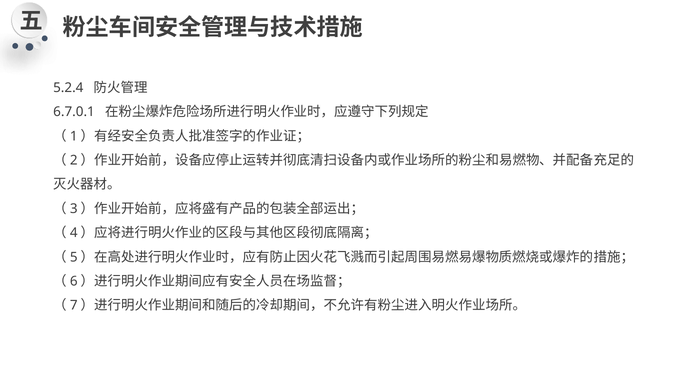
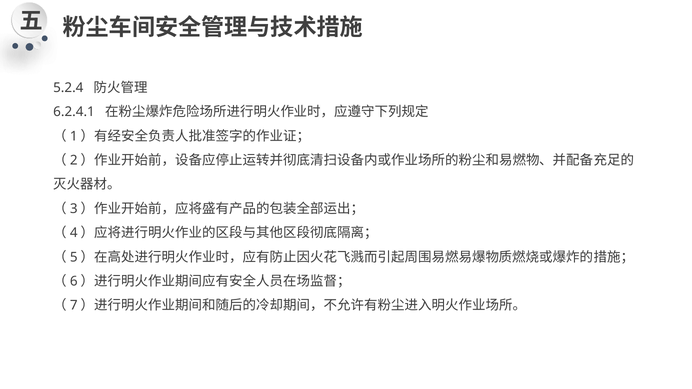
6.7.0.1: 6.7.0.1 -> 6.2.4.1
